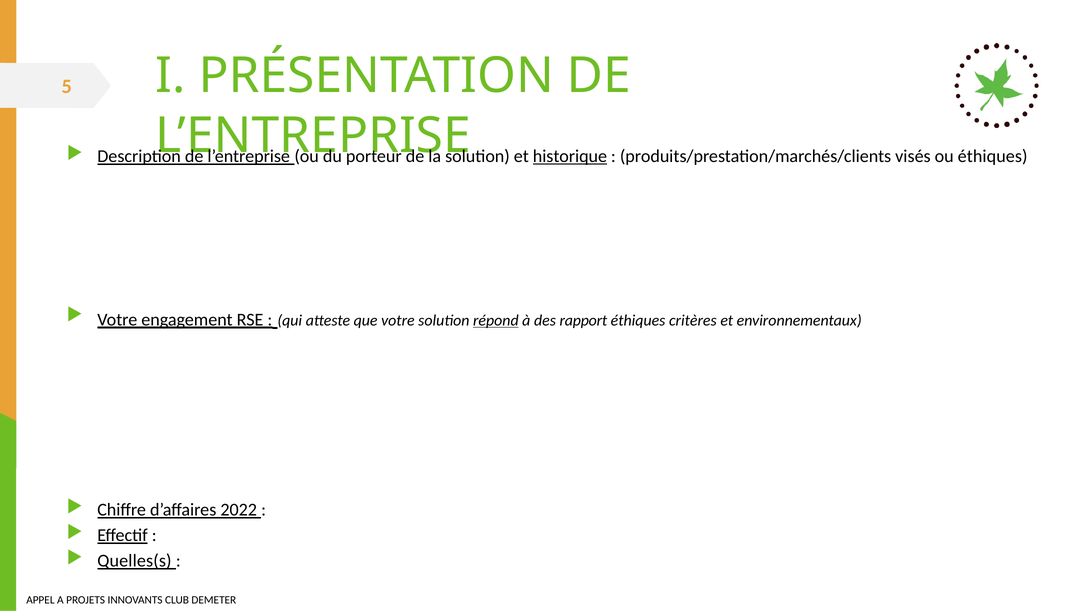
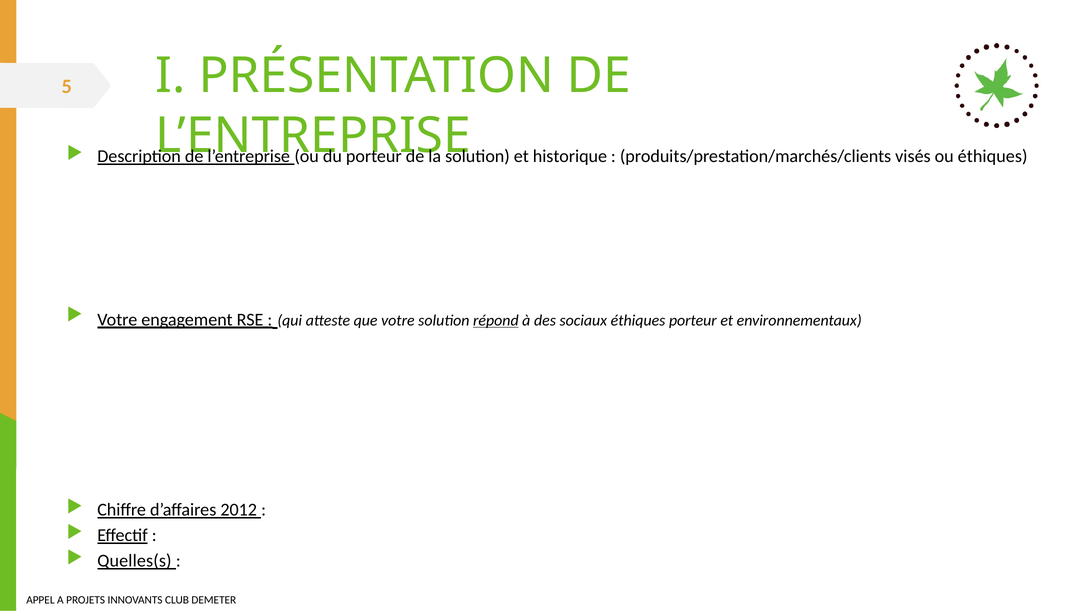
historique underline: present -> none
rapport: rapport -> sociaux
éthiques critères: critères -> porteur
2022: 2022 -> 2012
